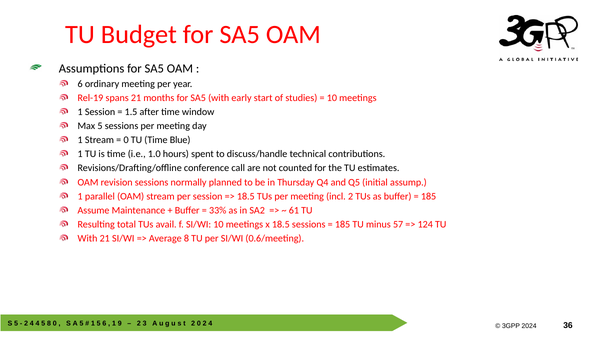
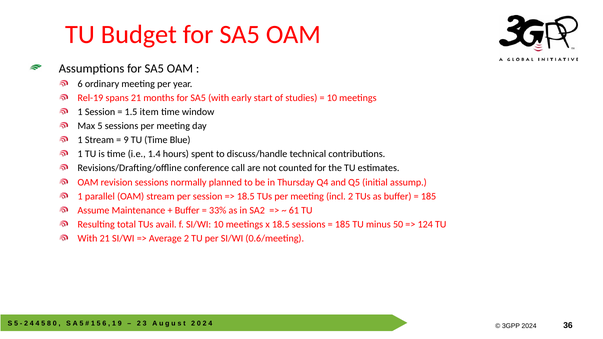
after: after -> item
0 at (126, 140): 0 -> 9
1.0: 1.0 -> 1.4
57: 57 -> 50
Average 8: 8 -> 2
